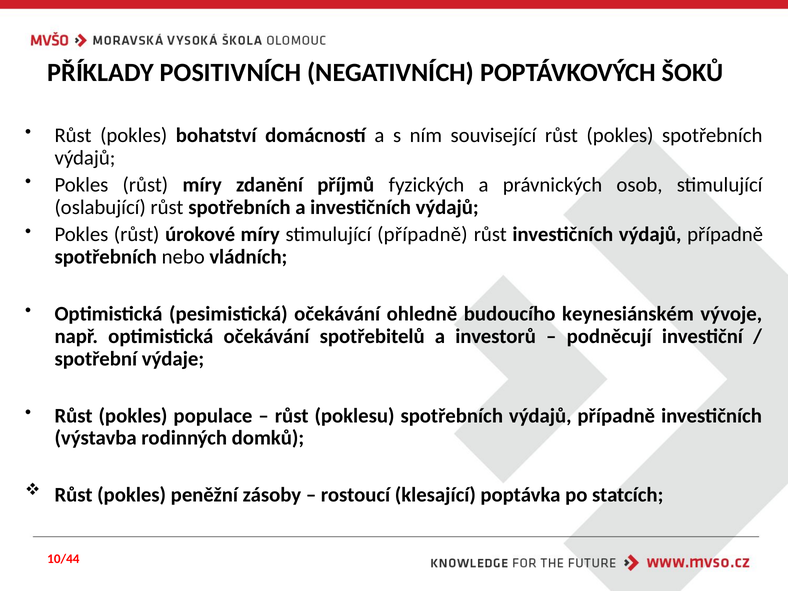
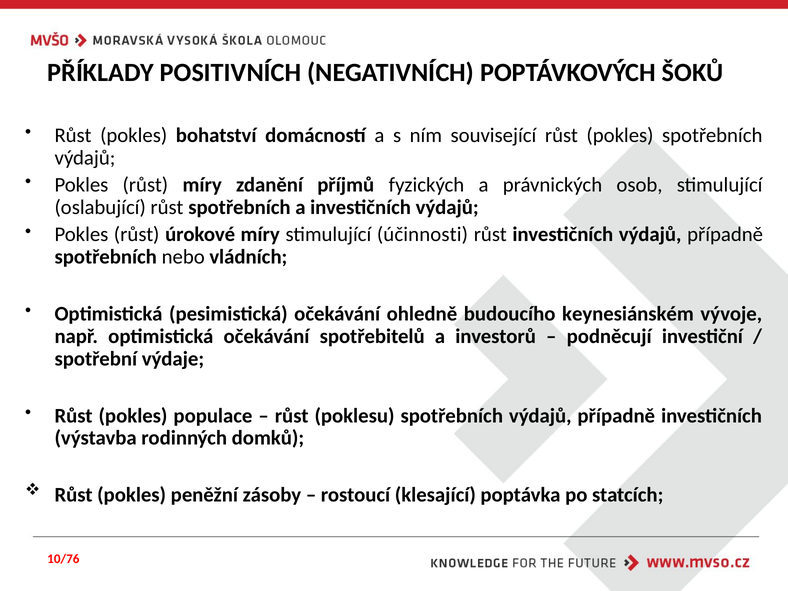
stimulující případně: případně -> účinnosti
10/44: 10/44 -> 10/76
